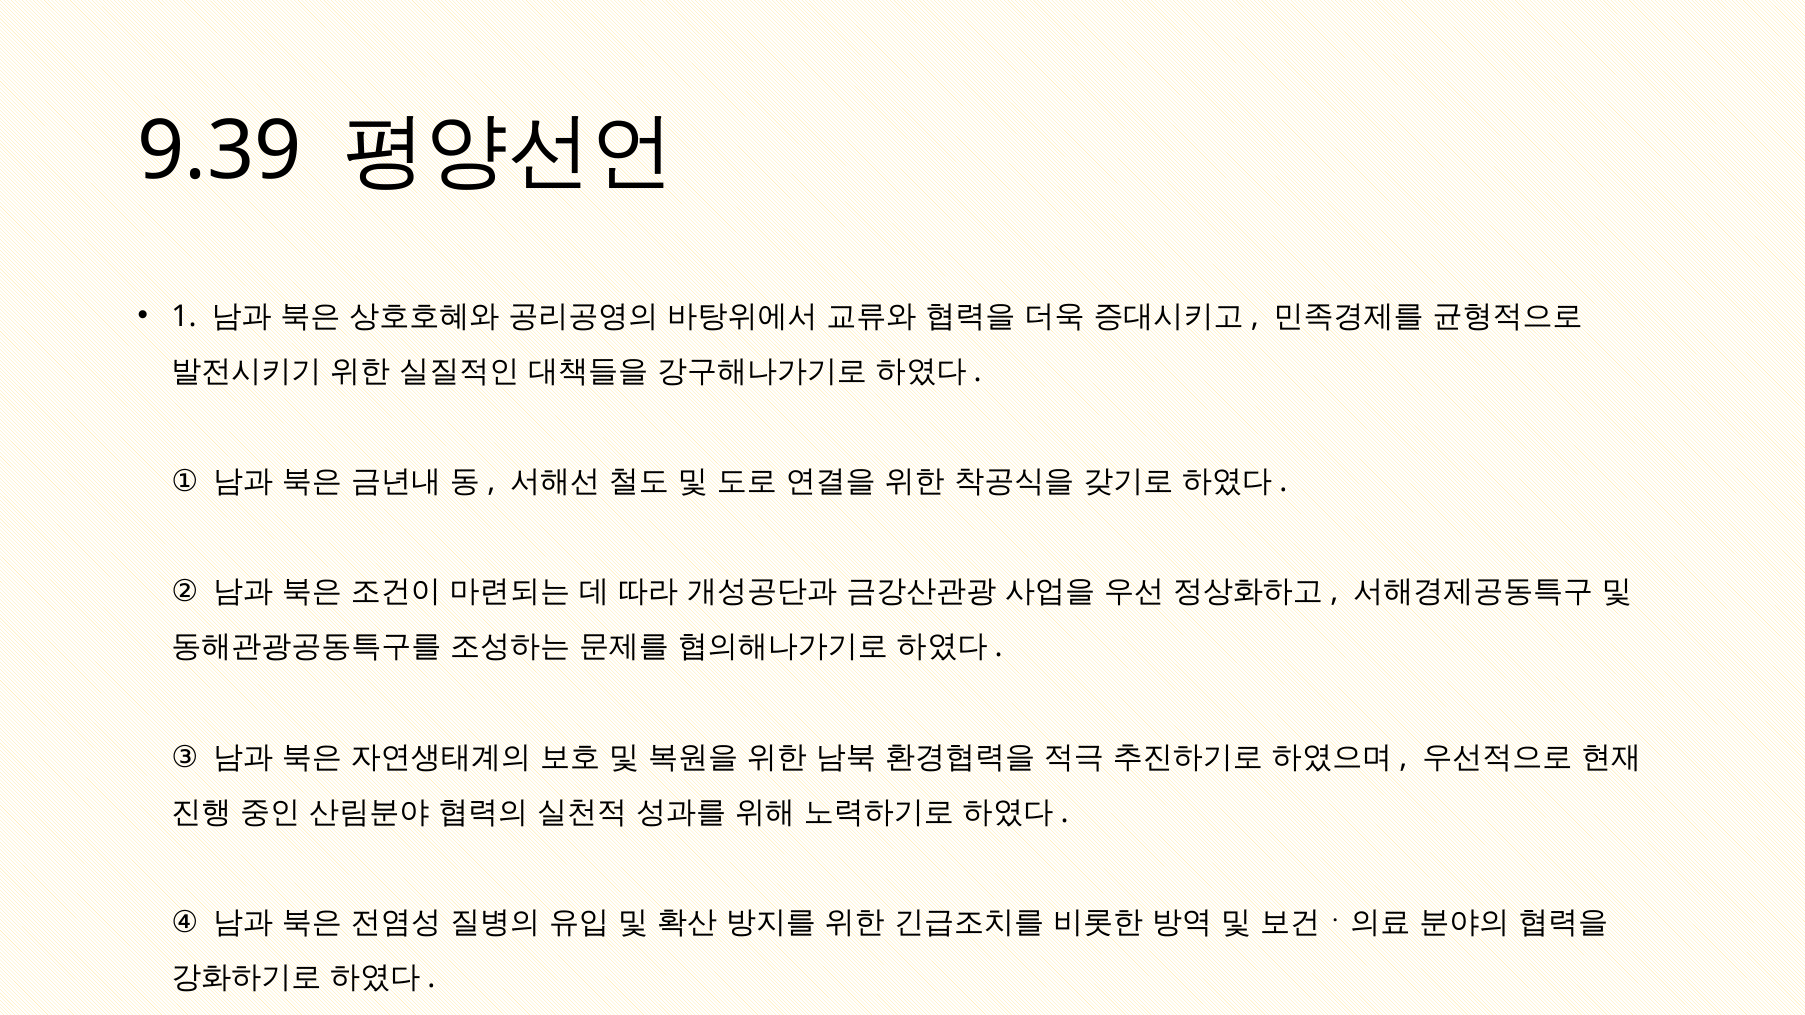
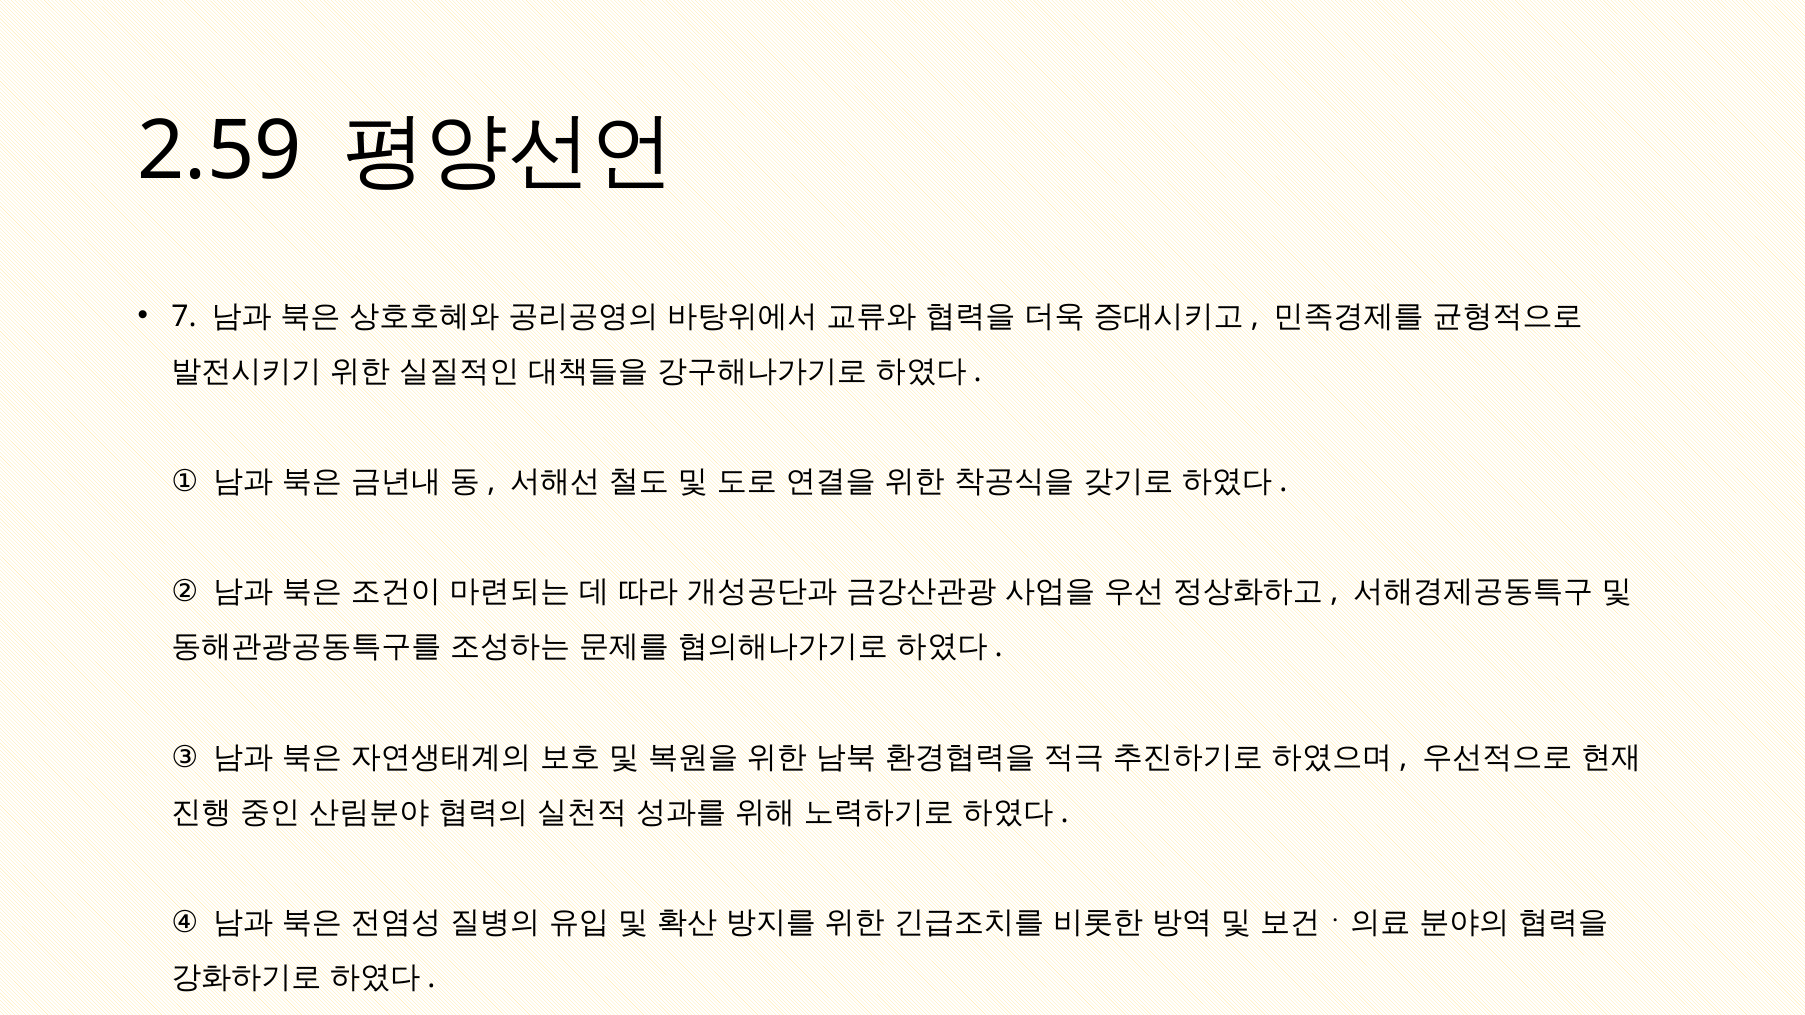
9.39: 9.39 -> 2.59
1: 1 -> 7
